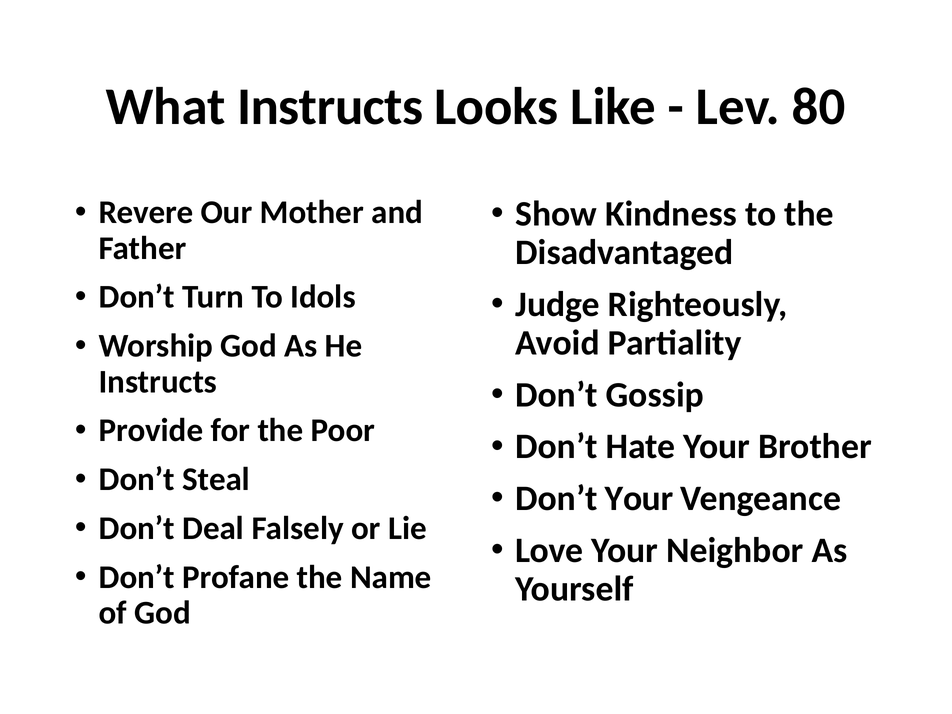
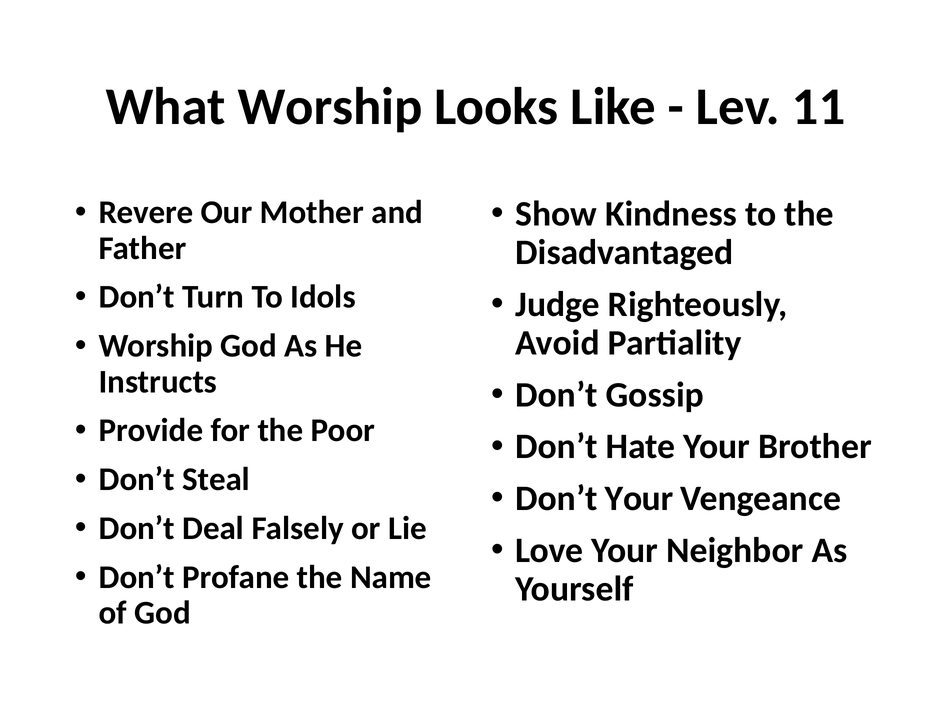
What Instructs: Instructs -> Worship
80: 80 -> 11
